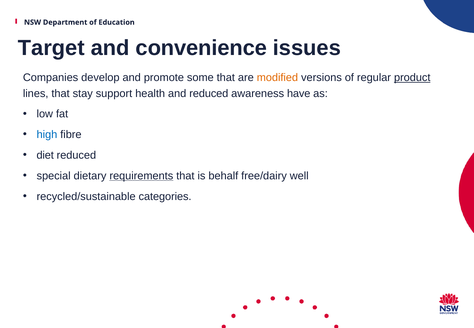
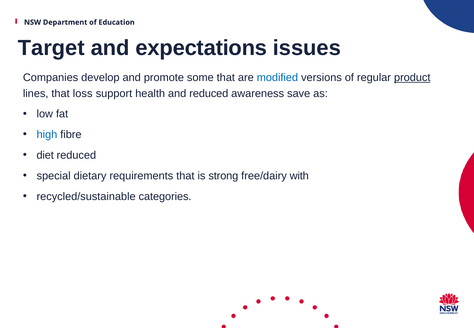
convenience: convenience -> expectations
modified colour: orange -> blue
stay: stay -> loss
have: have -> save
requirements underline: present -> none
behalf: behalf -> strong
well: well -> with
